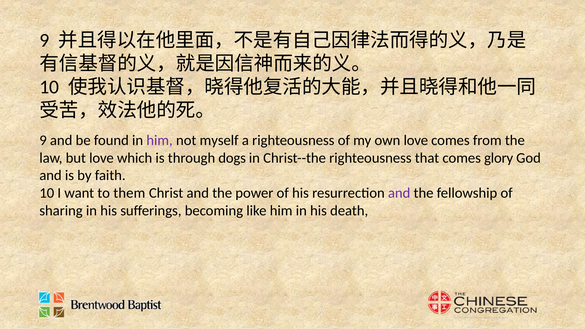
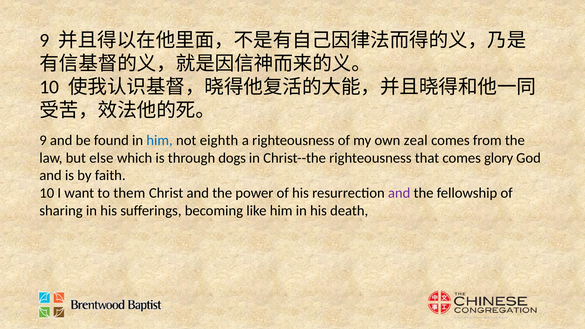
him at (160, 140) colour: purple -> blue
myself: myself -> eighth
own love: love -> zeal
but love: love -> else
